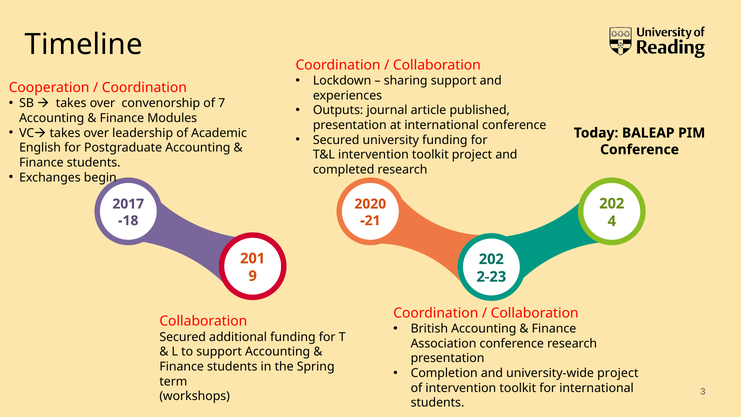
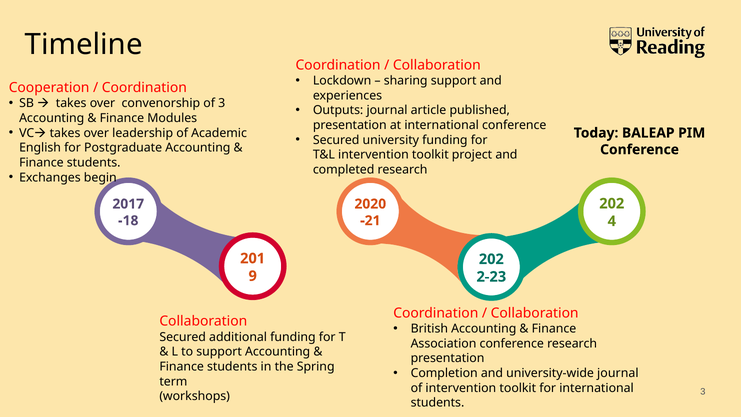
of 7: 7 -> 3
university-wide project: project -> journal
